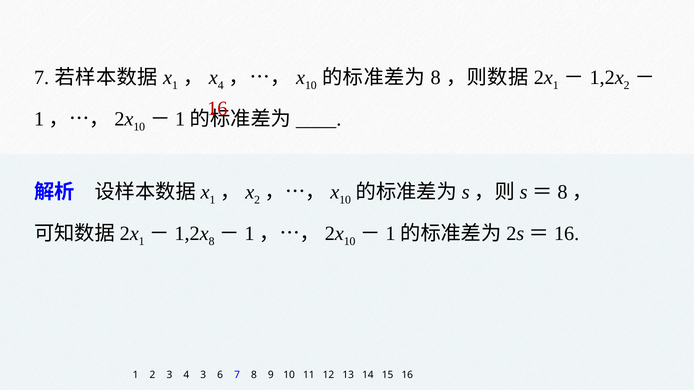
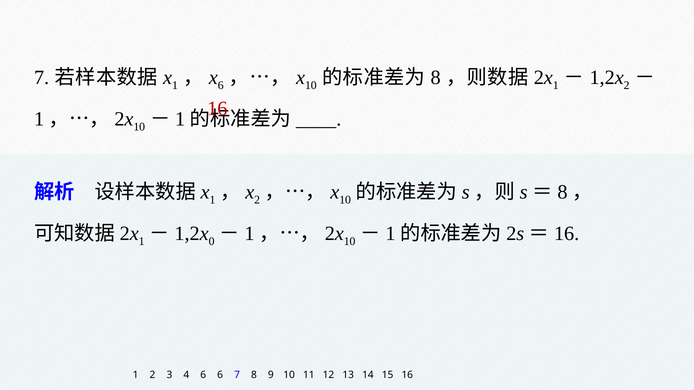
4 at (221, 85): 4 -> 6
8 at (212, 242): 8 -> 0
4 3: 3 -> 6
